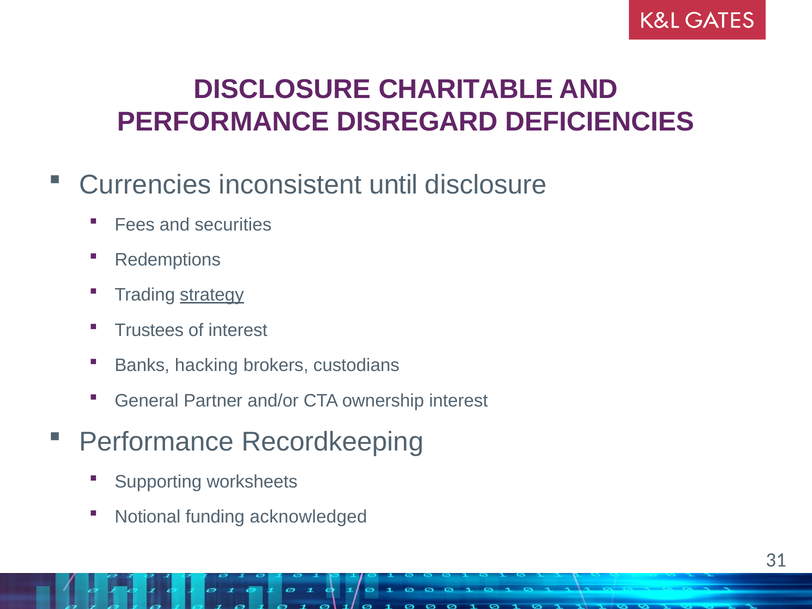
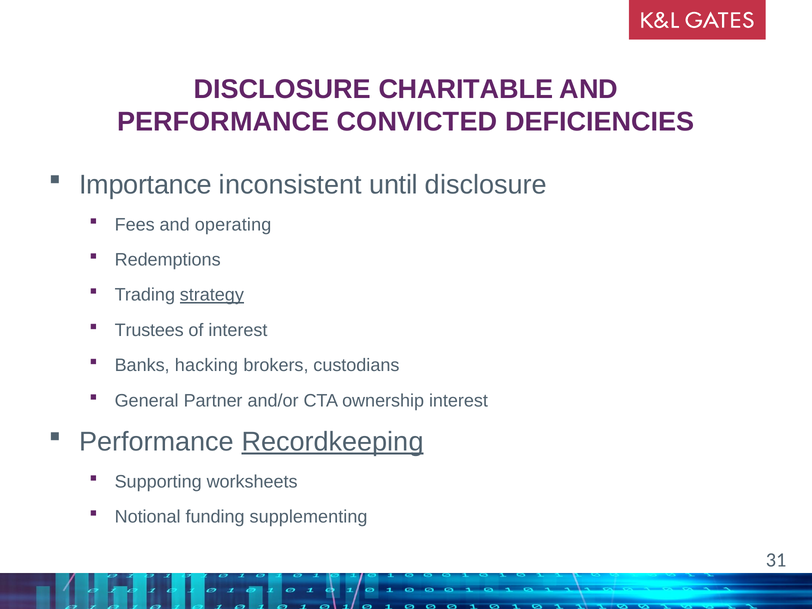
DISREGARD: DISREGARD -> CONVICTED
Currencies: Currencies -> Importance
securities: securities -> operating
Recordkeeping underline: none -> present
acknowledged: acknowledged -> supplementing
